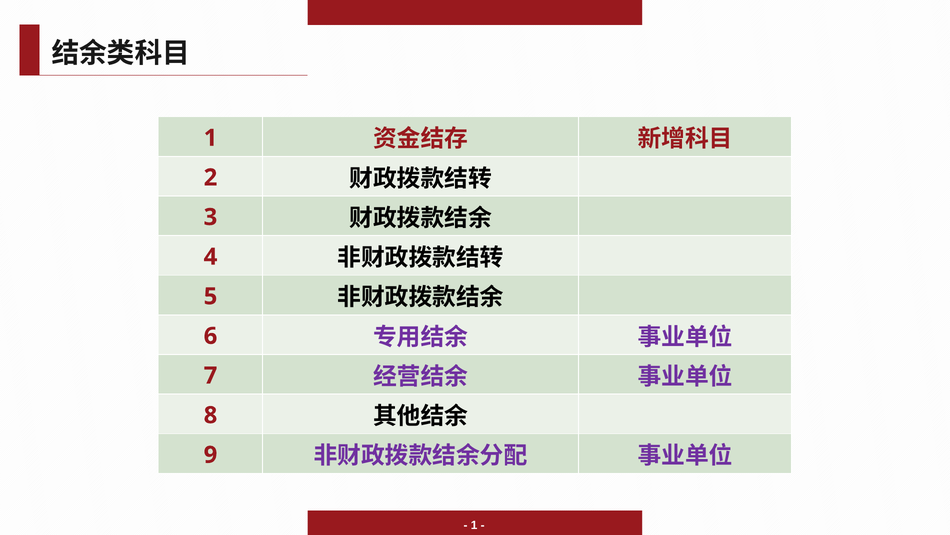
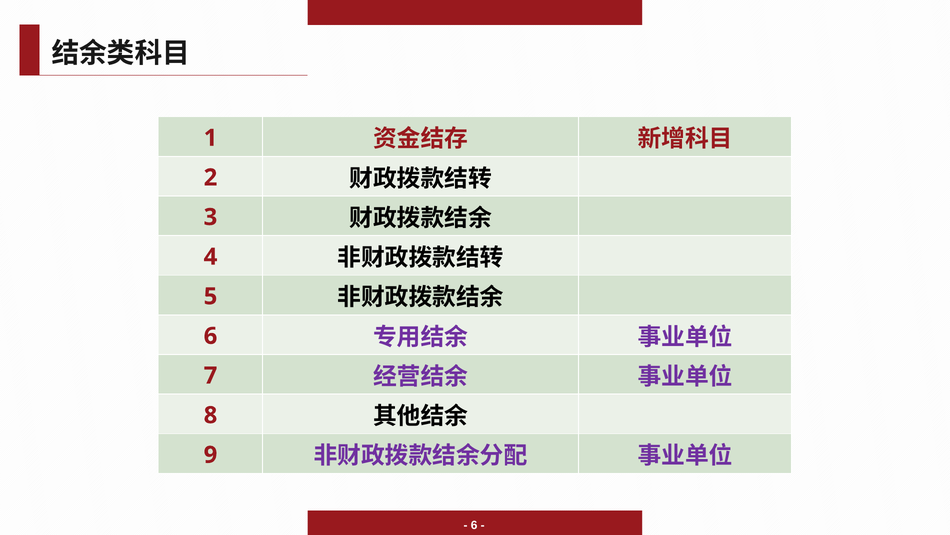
1 at (474, 525): 1 -> 6
